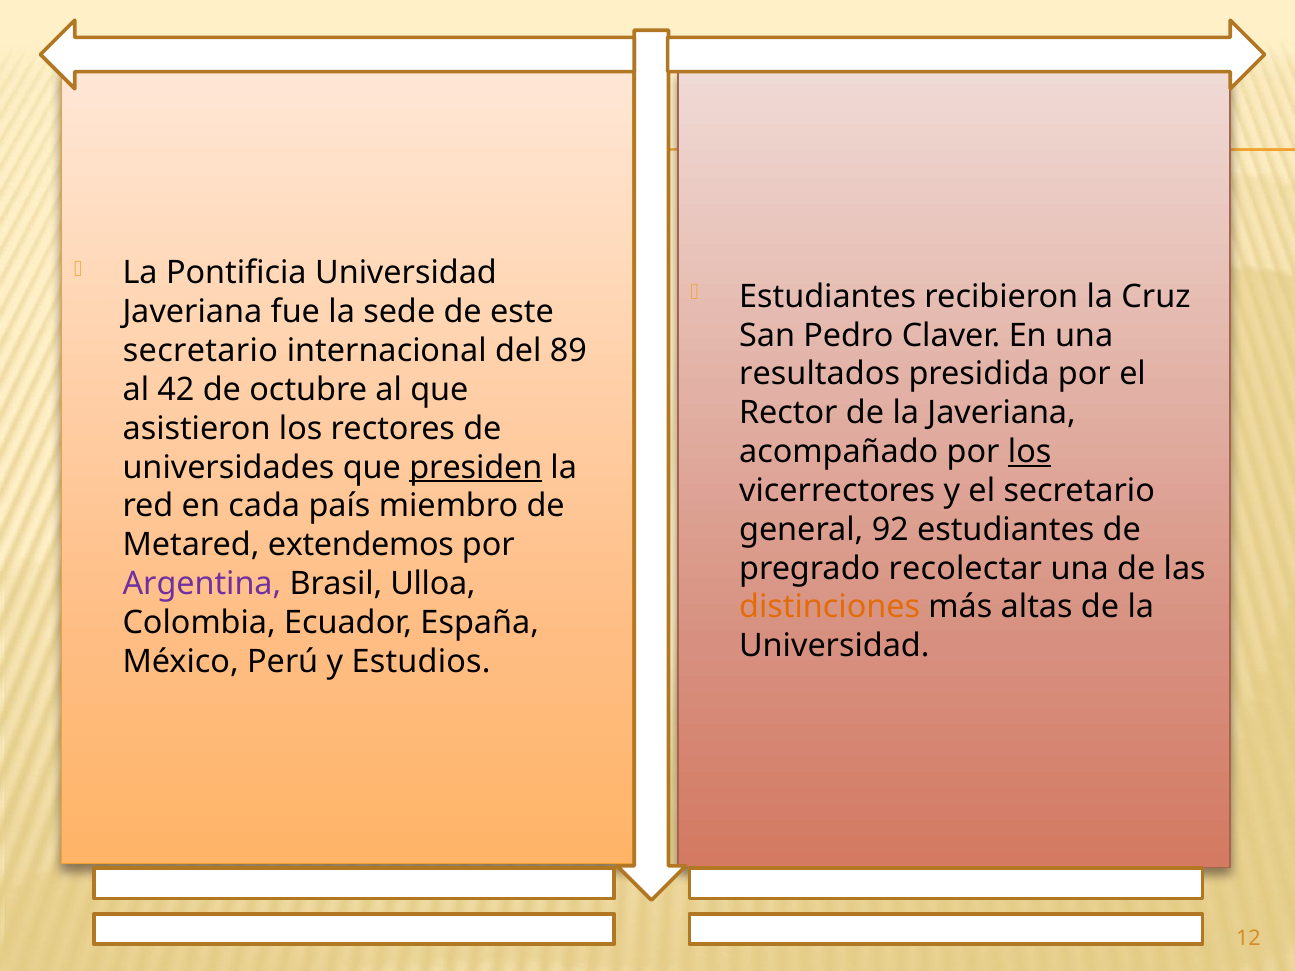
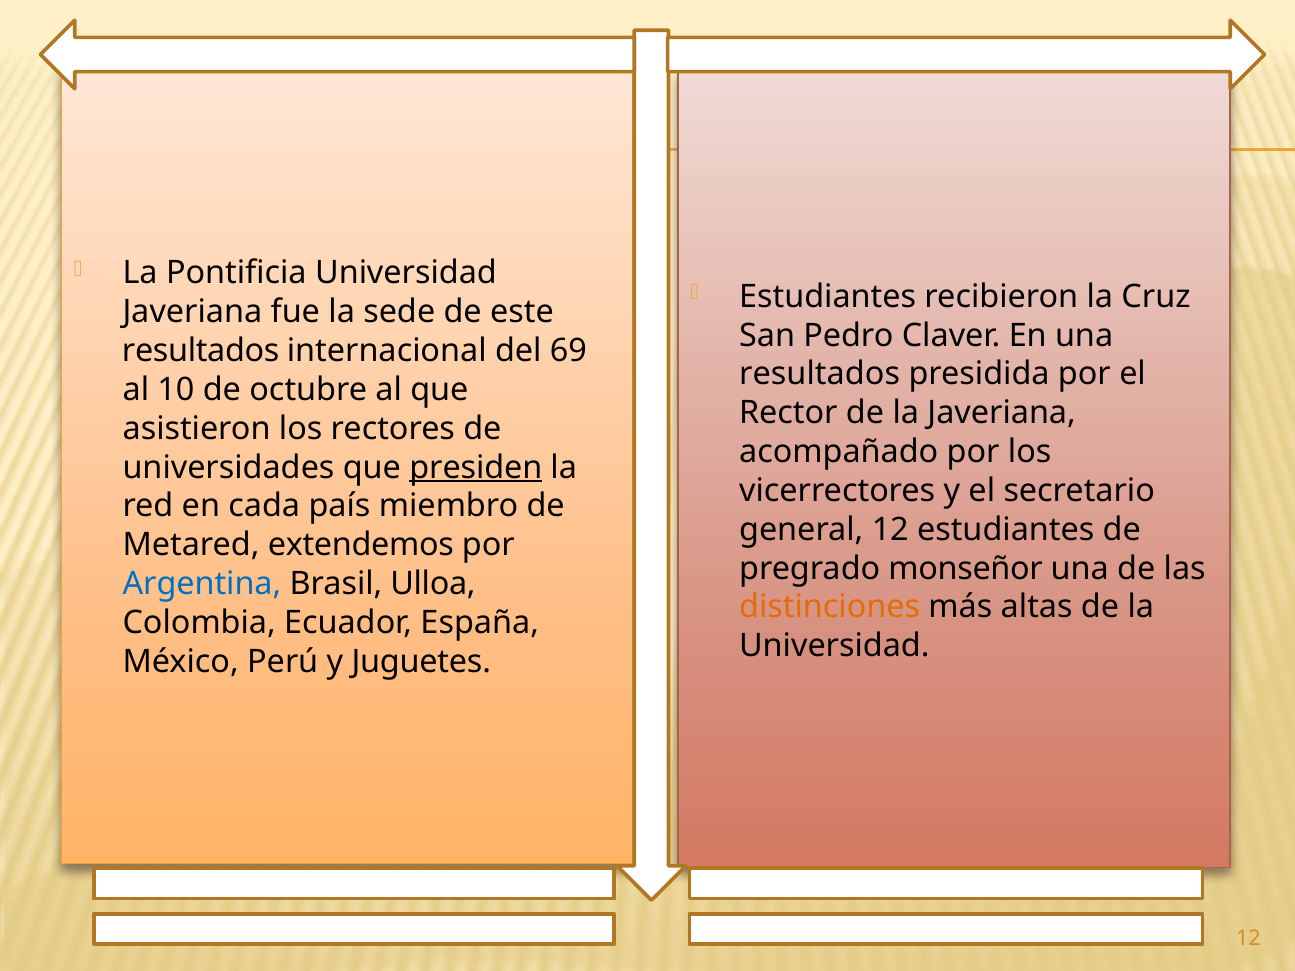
secretario at (200, 351): secretario -> resultados
89: 89 -> 69
42: 42 -> 10
los at (1030, 452) underline: present -> none
general 92: 92 -> 12
recolectar: recolectar -> monseñor
Argentina colour: purple -> blue
Estudios: Estudios -> Juguetes
